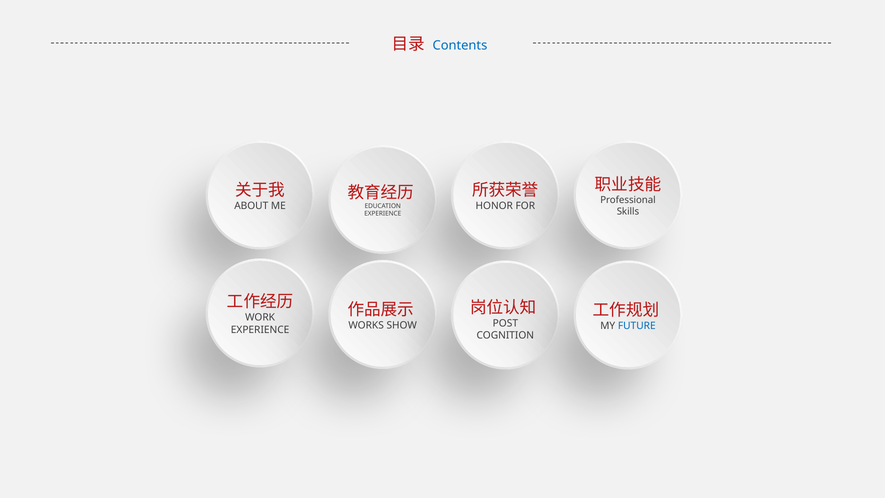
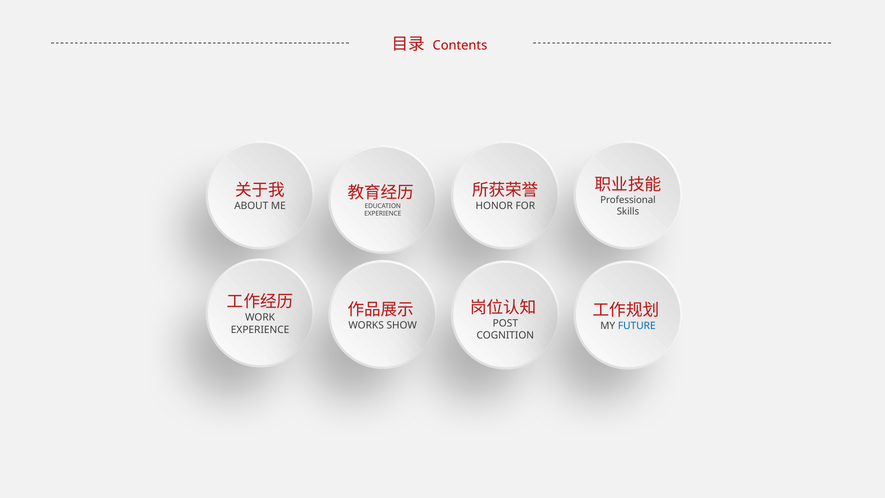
Contents colour: blue -> red
